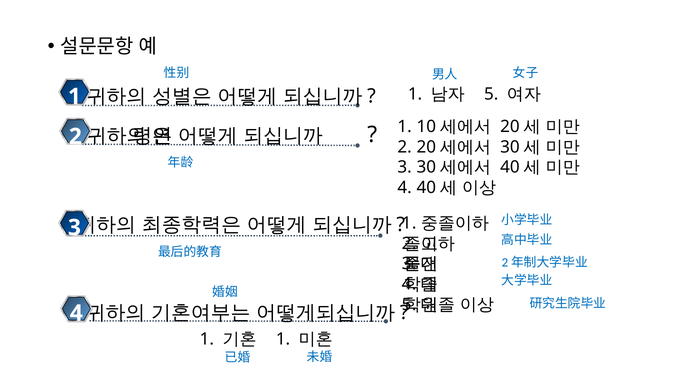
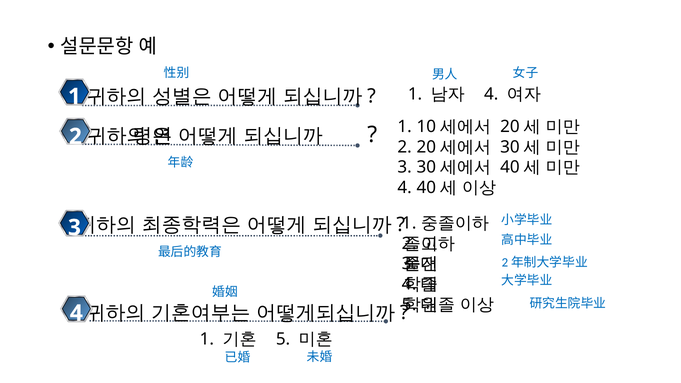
5 at (491, 94): 5 -> 4
1 at (283, 339): 1 -> 5
